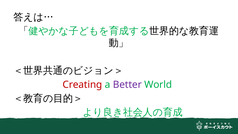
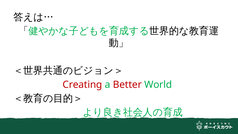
Better colour: purple -> red
